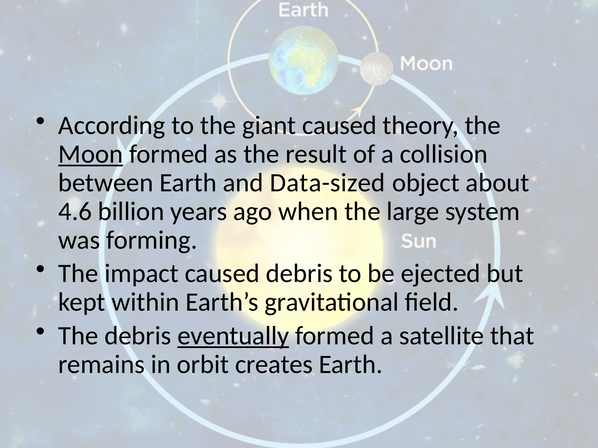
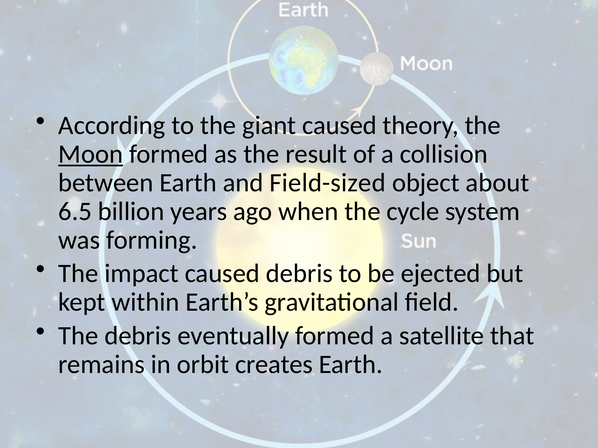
Data-sized: Data-sized -> Field-sized
4.6: 4.6 -> 6.5
large: large -> cycle
eventually underline: present -> none
